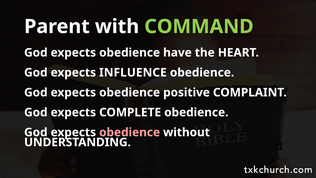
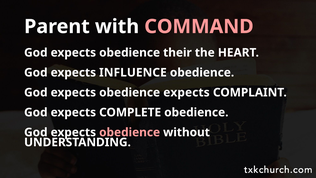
COMMAND colour: light green -> pink
have: have -> their
obedience positive: positive -> expects
